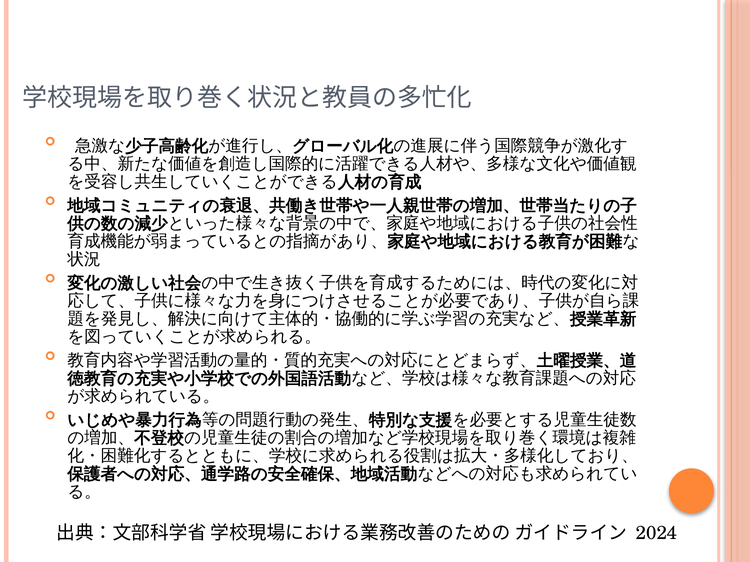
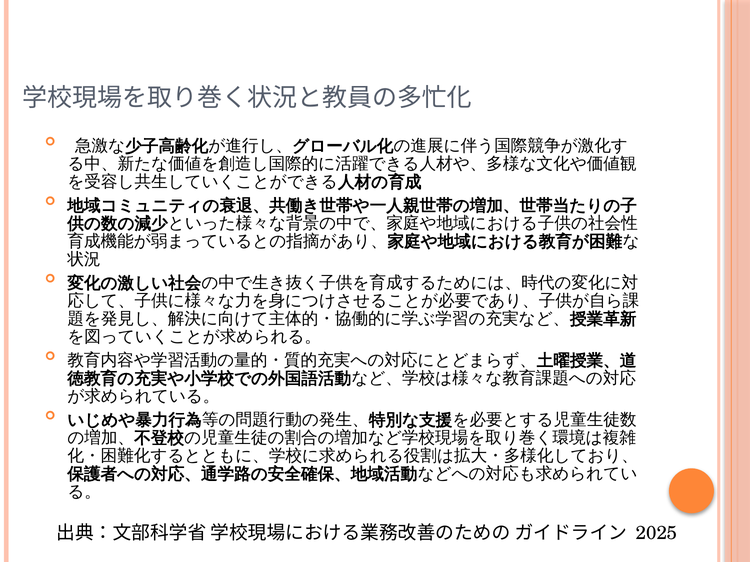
2024: 2024 -> 2025
